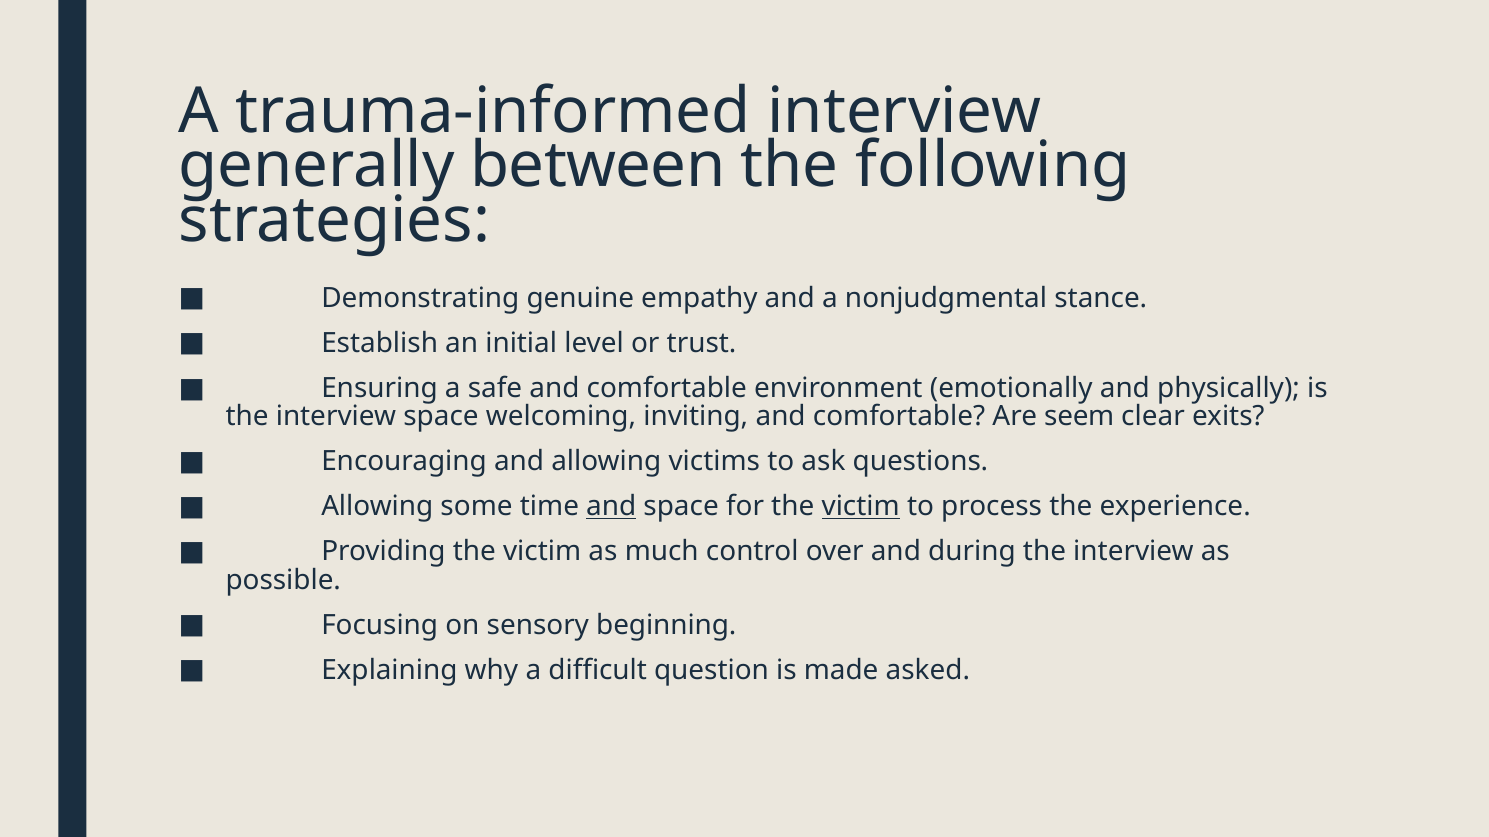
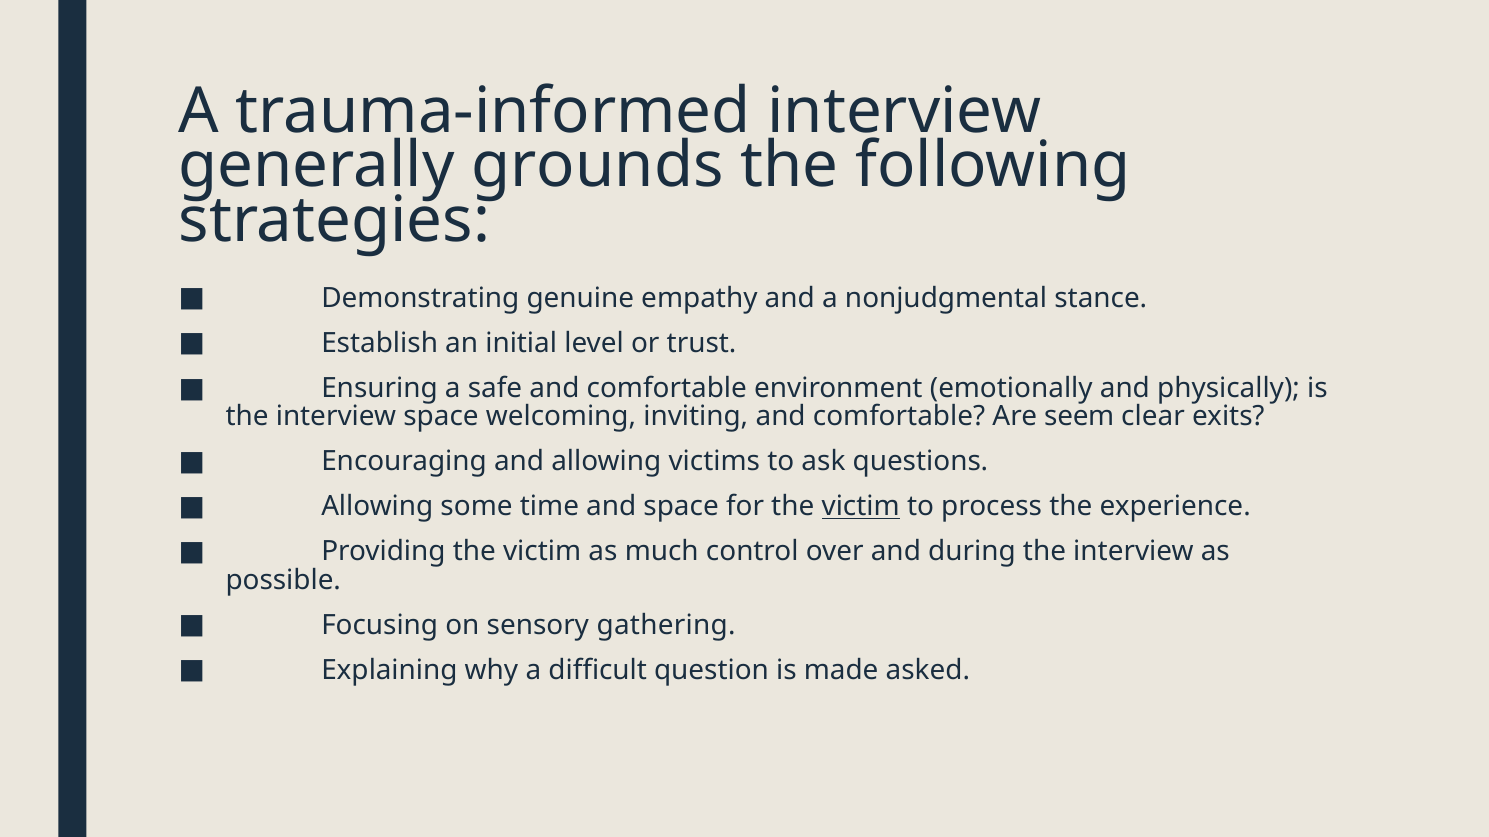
between: between -> grounds
and at (611, 507) underline: present -> none
beginning: beginning -> gathering
